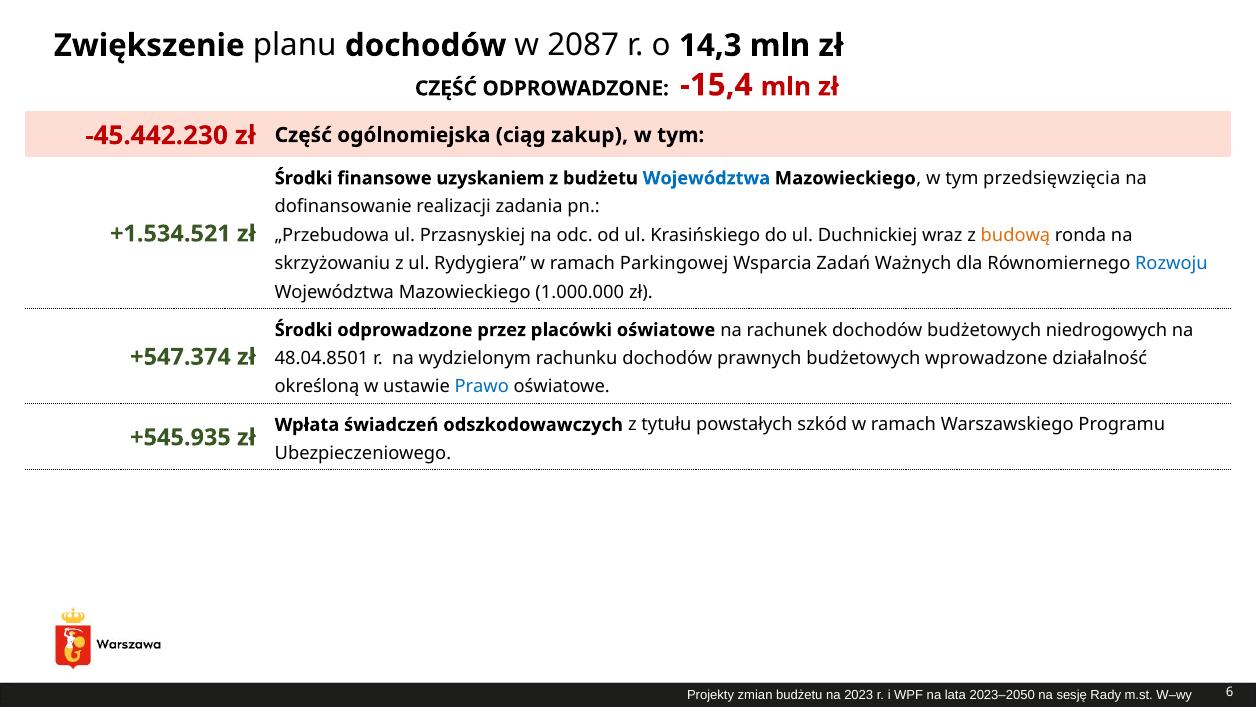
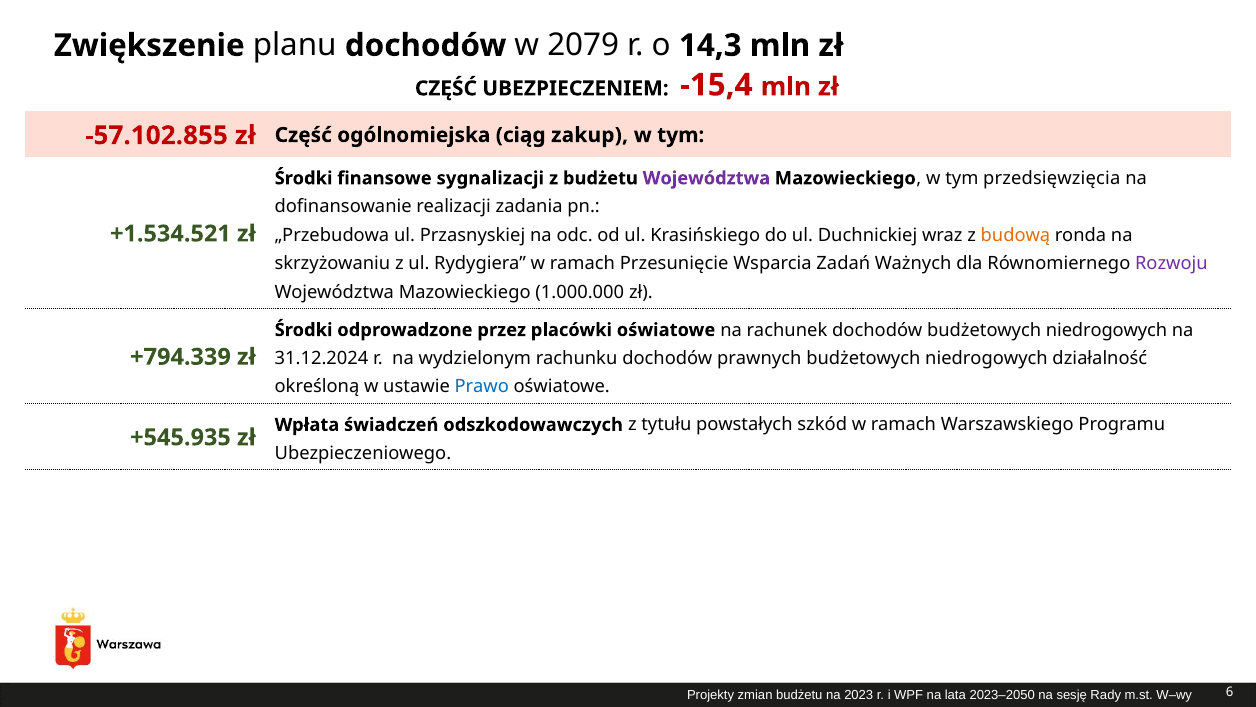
2087: 2087 -> 2079
CZĘŚĆ ODPROWADZONE: ODPROWADZONE -> UBEZPIECZENIEM
-45.442.230: -45.442.230 -> -57.102.855
uzyskaniem: uzyskaniem -> sygnalizacji
Województwa at (706, 178) colour: blue -> purple
Parkingowej: Parkingowej -> Przesunięcie
Rozwoju colour: blue -> purple
+547.374: +547.374 -> +794.339
48.04.8501: 48.04.8501 -> 31.12.2024
wprowadzone at (986, 358): wprowadzone -> niedrogowych
